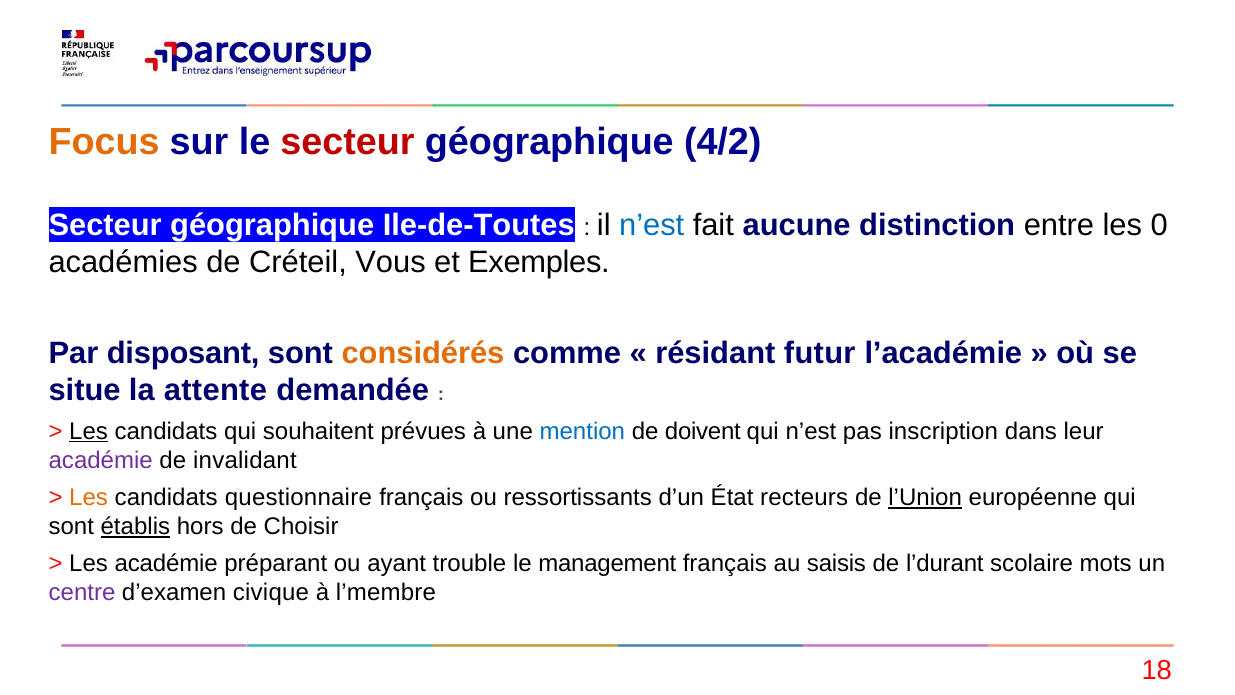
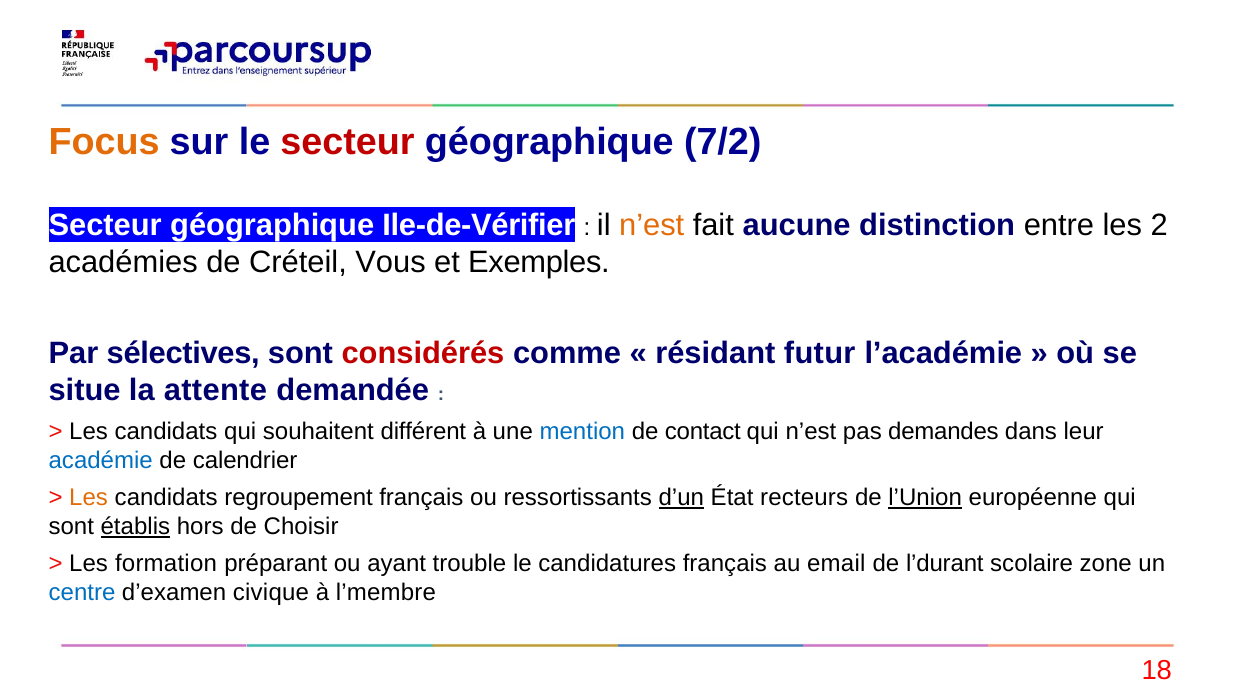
4/2: 4/2 -> 7/2
Ile-de-Toutes: Ile-de-Toutes -> Ile-de-Vérifier
n’est at (652, 225) colour: blue -> orange
0: 0 -> 2
disposant: disposant -> sélectives
considérés colour: orange -> red
Les at (89, 431) underline: present -> none
prévues: prévues -> différent
doivent: doivent -> contact
inscription: inscription -> demandes
académie at (101, 460) colour: purple -> blue
invalidant: invalidant -> calendrier
questionnaire: questionnaire -> regroupement
d’un underline: none -> present
Les académie: académie -> formation
management: management -> candidatures
saisis: saisis -> email
mots: mots -> zone
centre colour: purple -> blue
